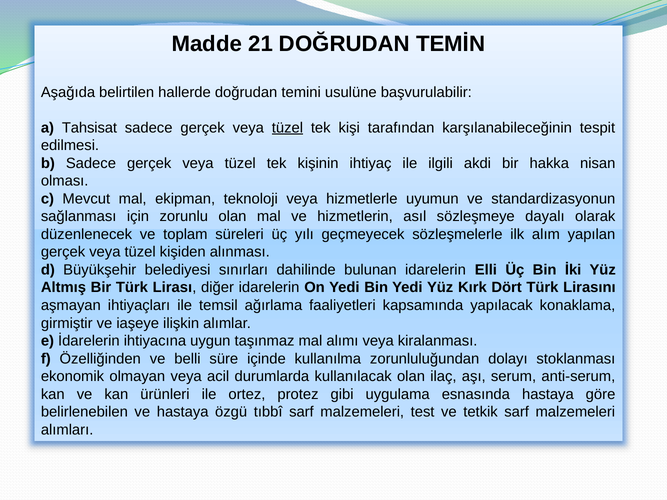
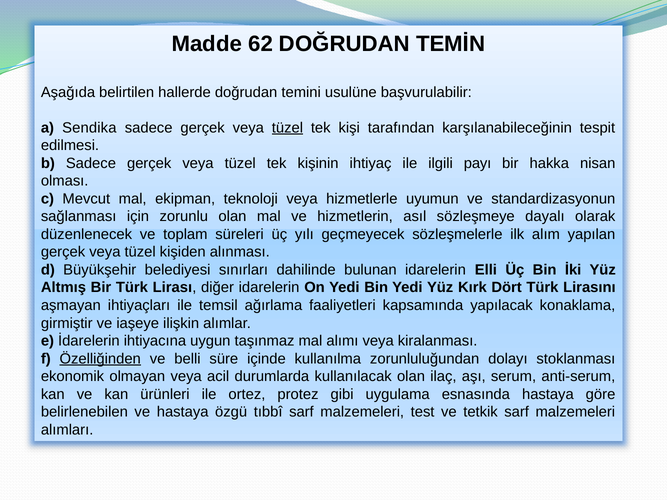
21: 21 -> 62
Tahsisat: Tahsisat -> Sendika
akdi: akdi -> payı
Özelliğinden underline: none -> present
